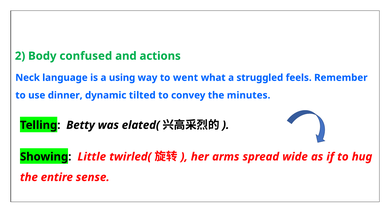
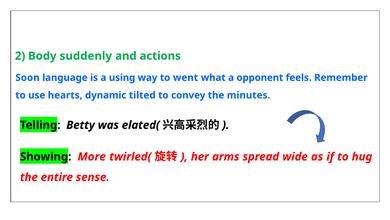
confused: confused -> suddenly
Neck: Neck -> Soon
struggled: struggled -> opponent
dinner: dinner -> hearts
Little: Little -> More
